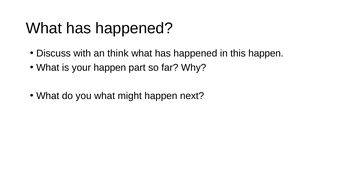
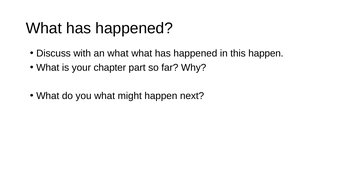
an think: think -> what
your happen: happen -> chapter
